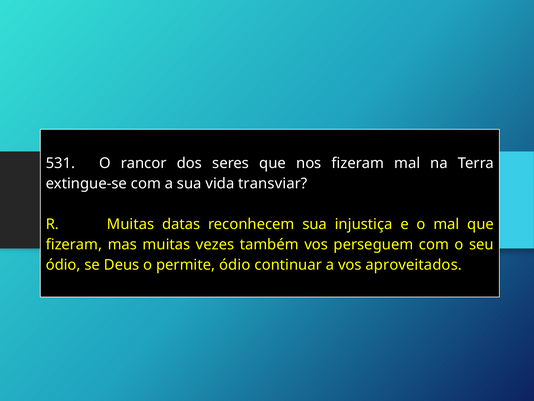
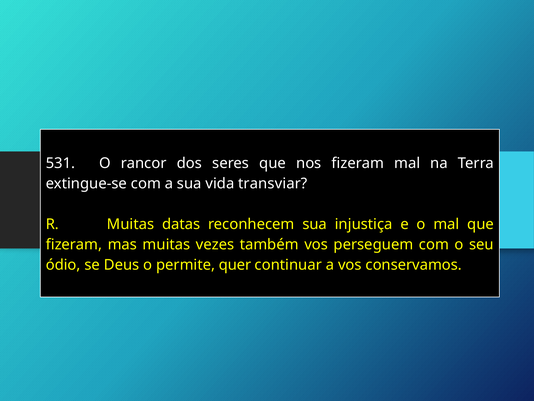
permite ódio: ódio -> quer
aproveitados: aproveitados -> conservamos
